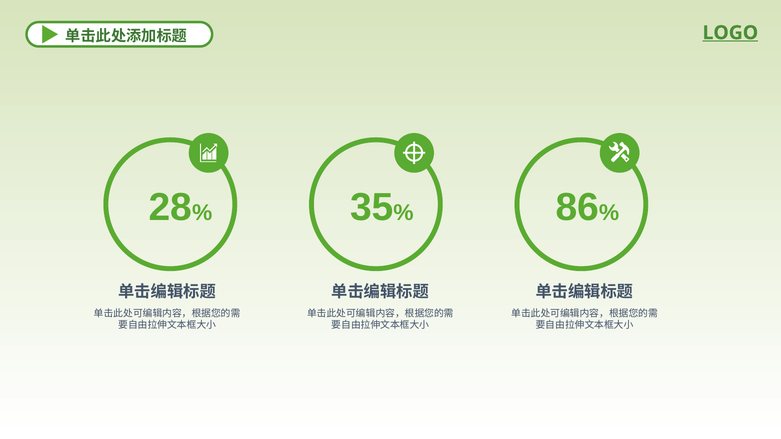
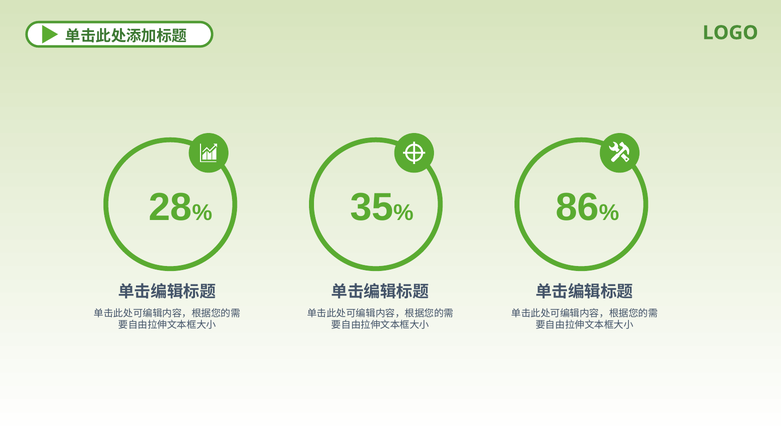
LOGO underline: present -> none
